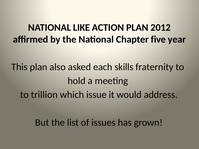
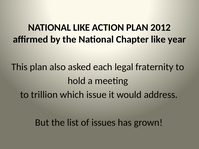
Chapter five: five -> like
skills: skills -> legal
